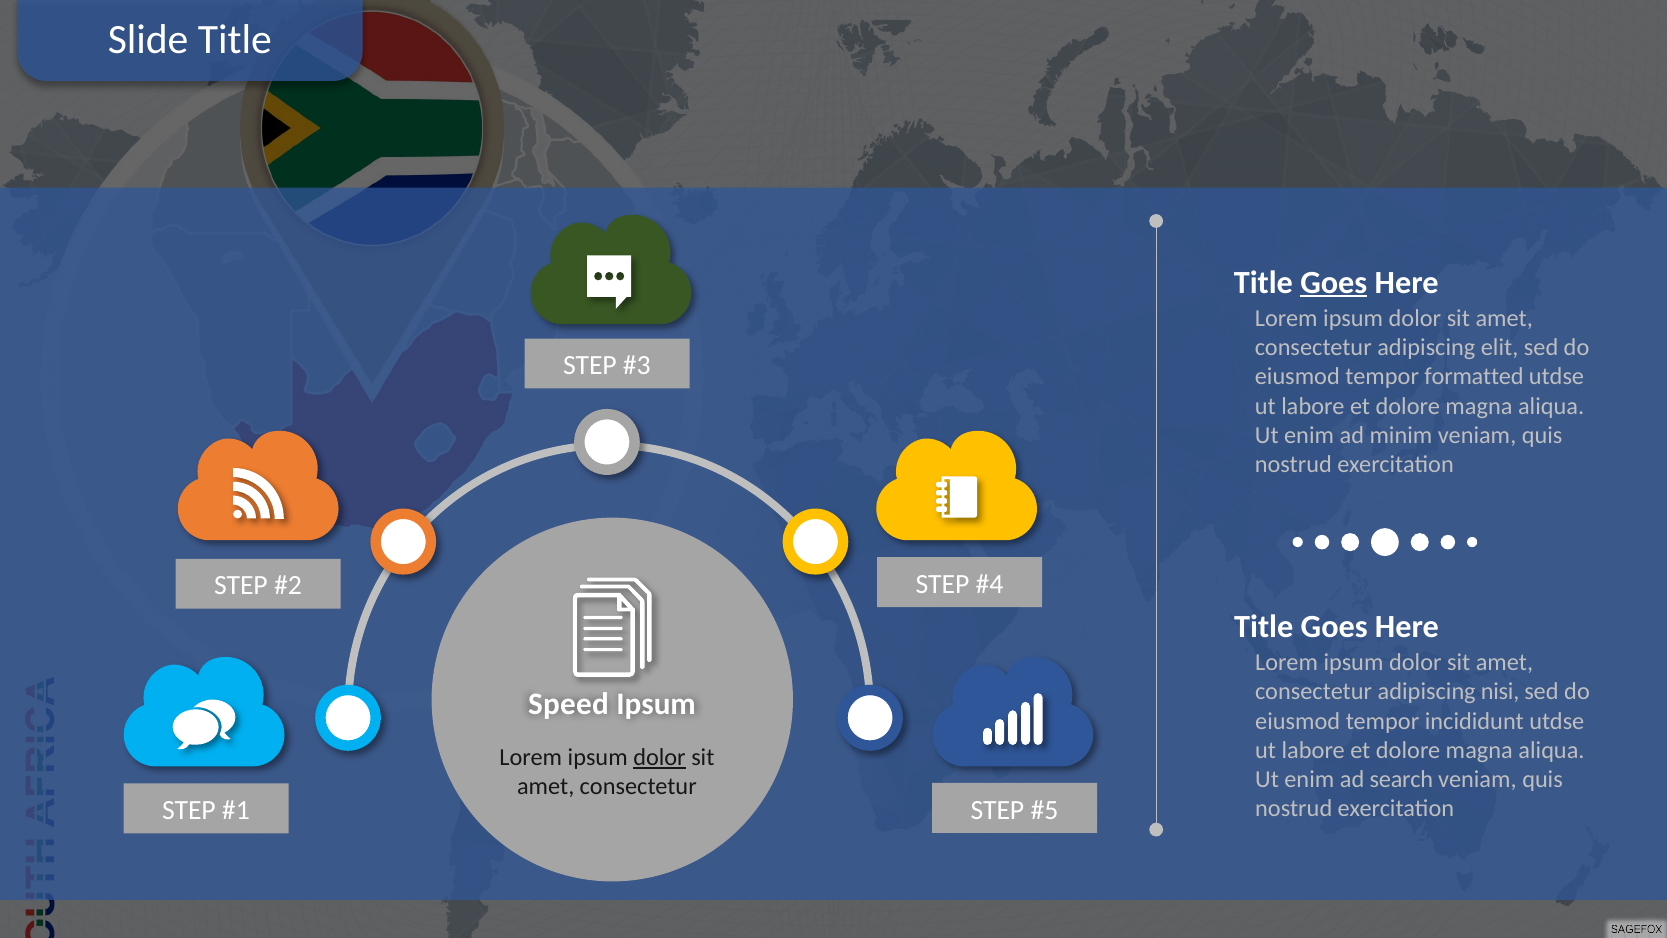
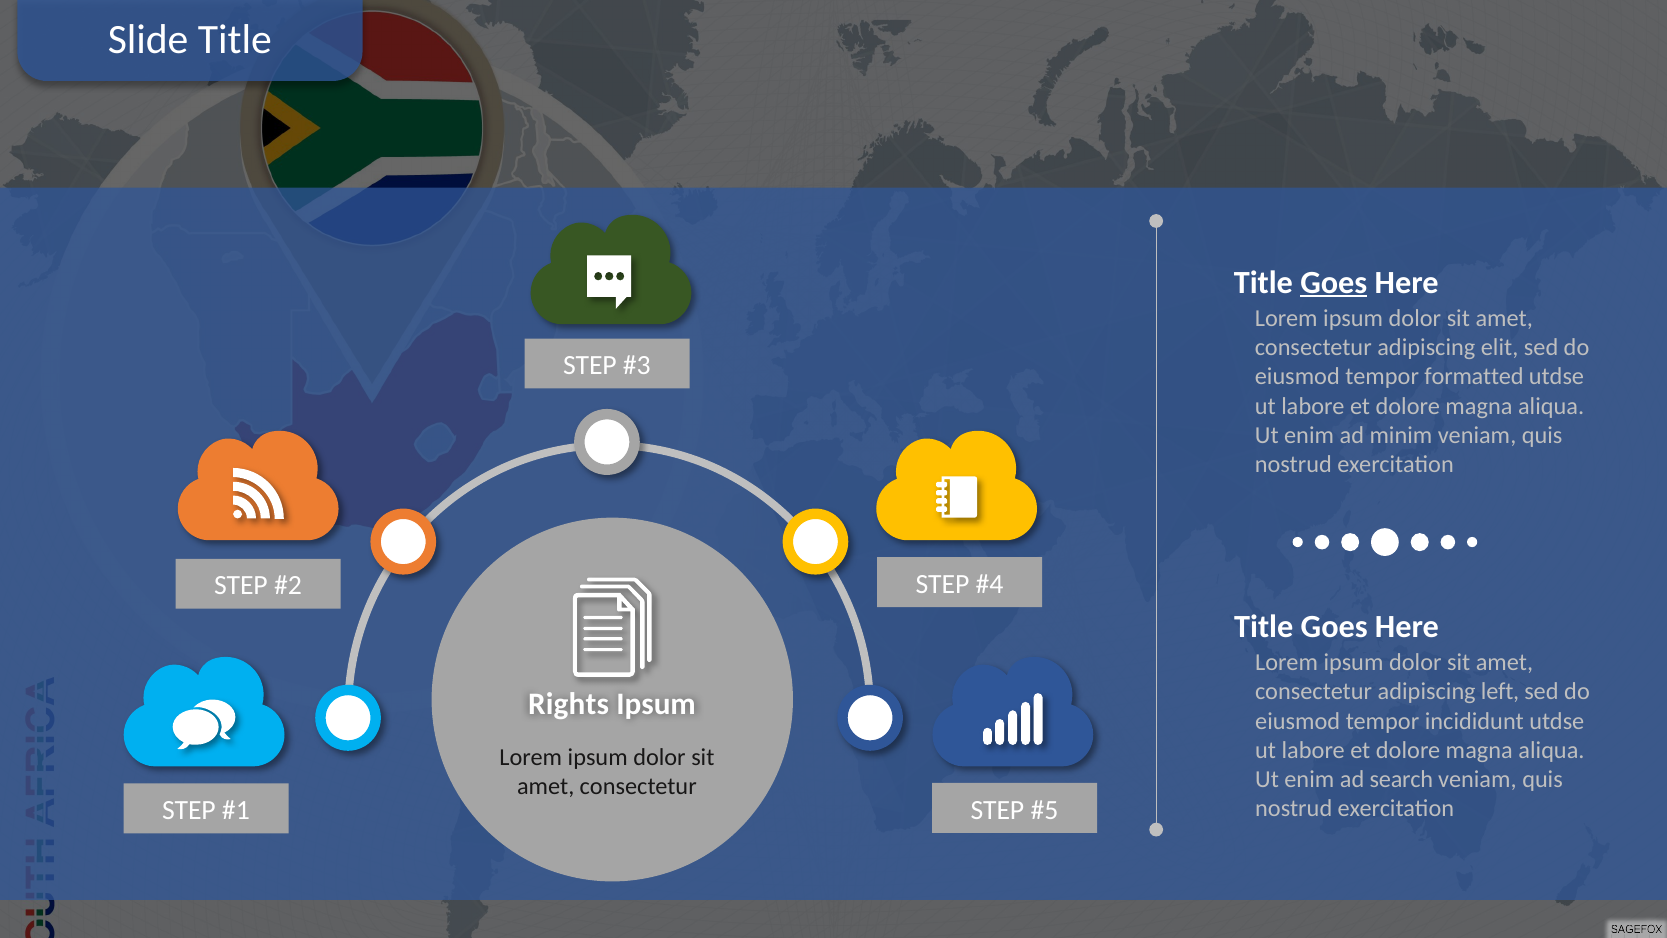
nisi: nisi -> left
Speed: Speed -> Rights
dolor at (659, 757) underline: present -> none
